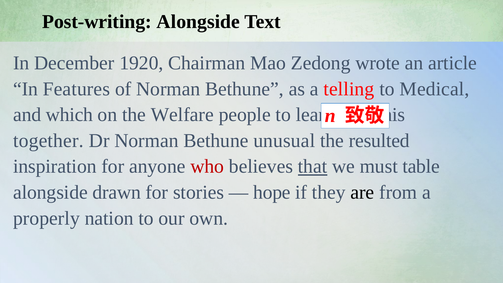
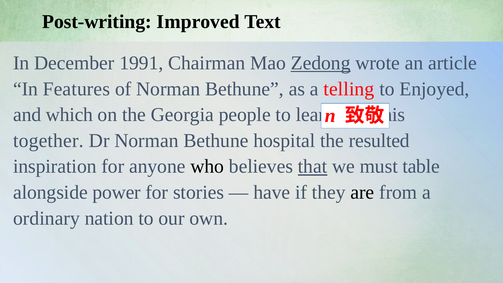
Post-writing Alongside: Alongside -> Improved
1920: 1920 -> 1991
Zedong underline: none -> present
Medical: Medical -> Enjoyed
Welfare: Welfare -> Georgia
unusual: unusual -> hospital
who colour: red -> black
drawn: drawn -> power
hope: hope -> have
properly: properly -> ordinary
